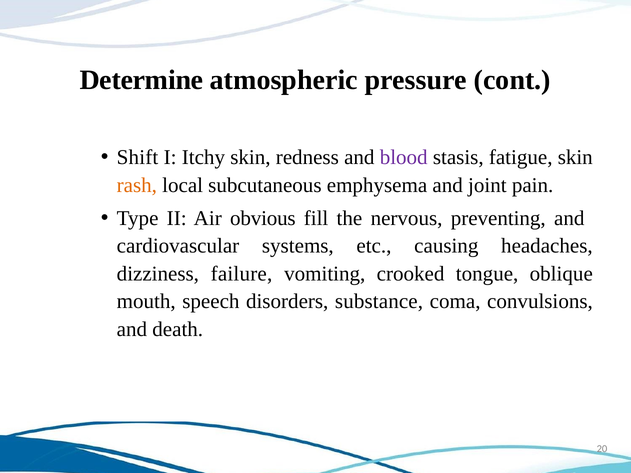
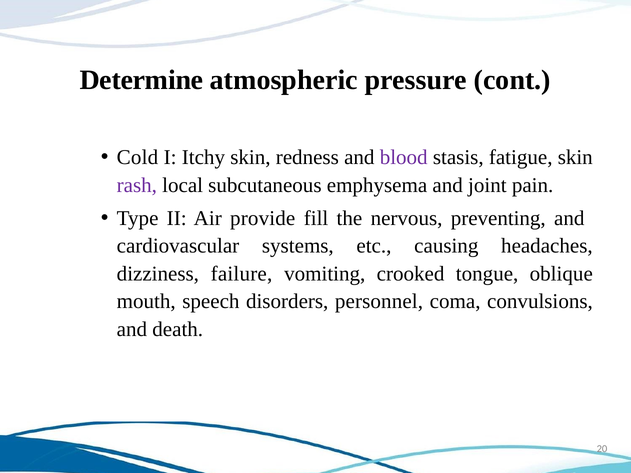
Shift: Shift -> Cold
rash colour: orange -> purple
obvious: obvious -> provide
substance: substance -> personnel
